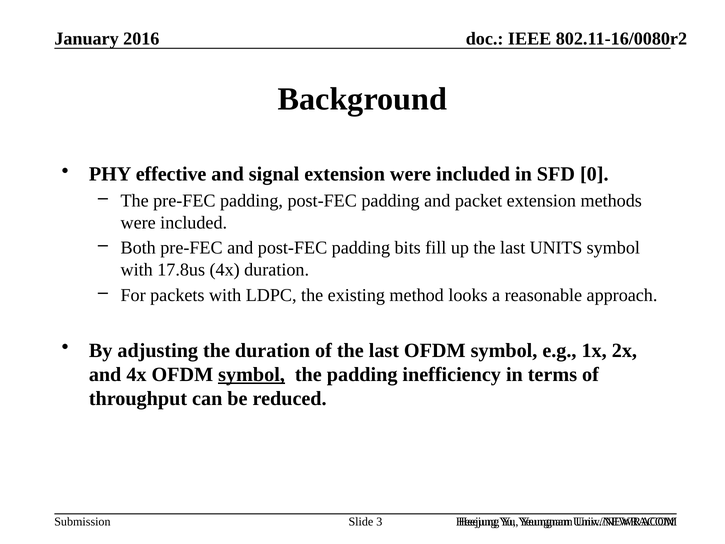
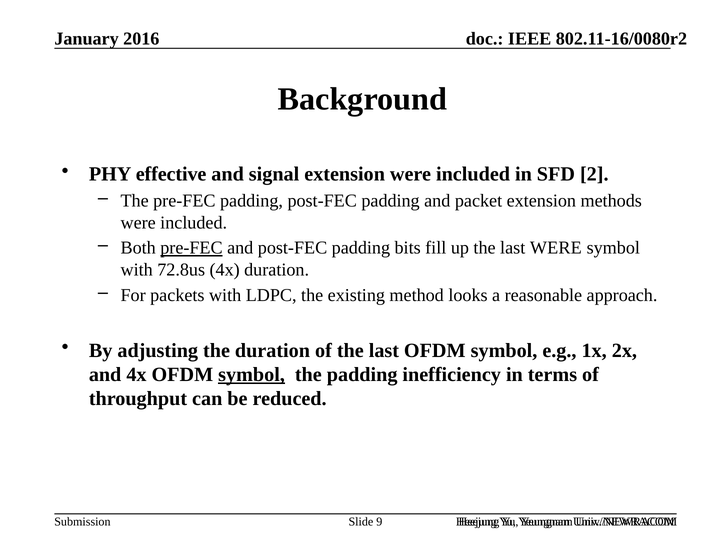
0: 0 -> 2
pre-FEC at (191, 248) underline: none -> present
last UNITS: UNITS -> WERE
17.8us: 17.8us -> 72.8us
3: 3 -> 9
